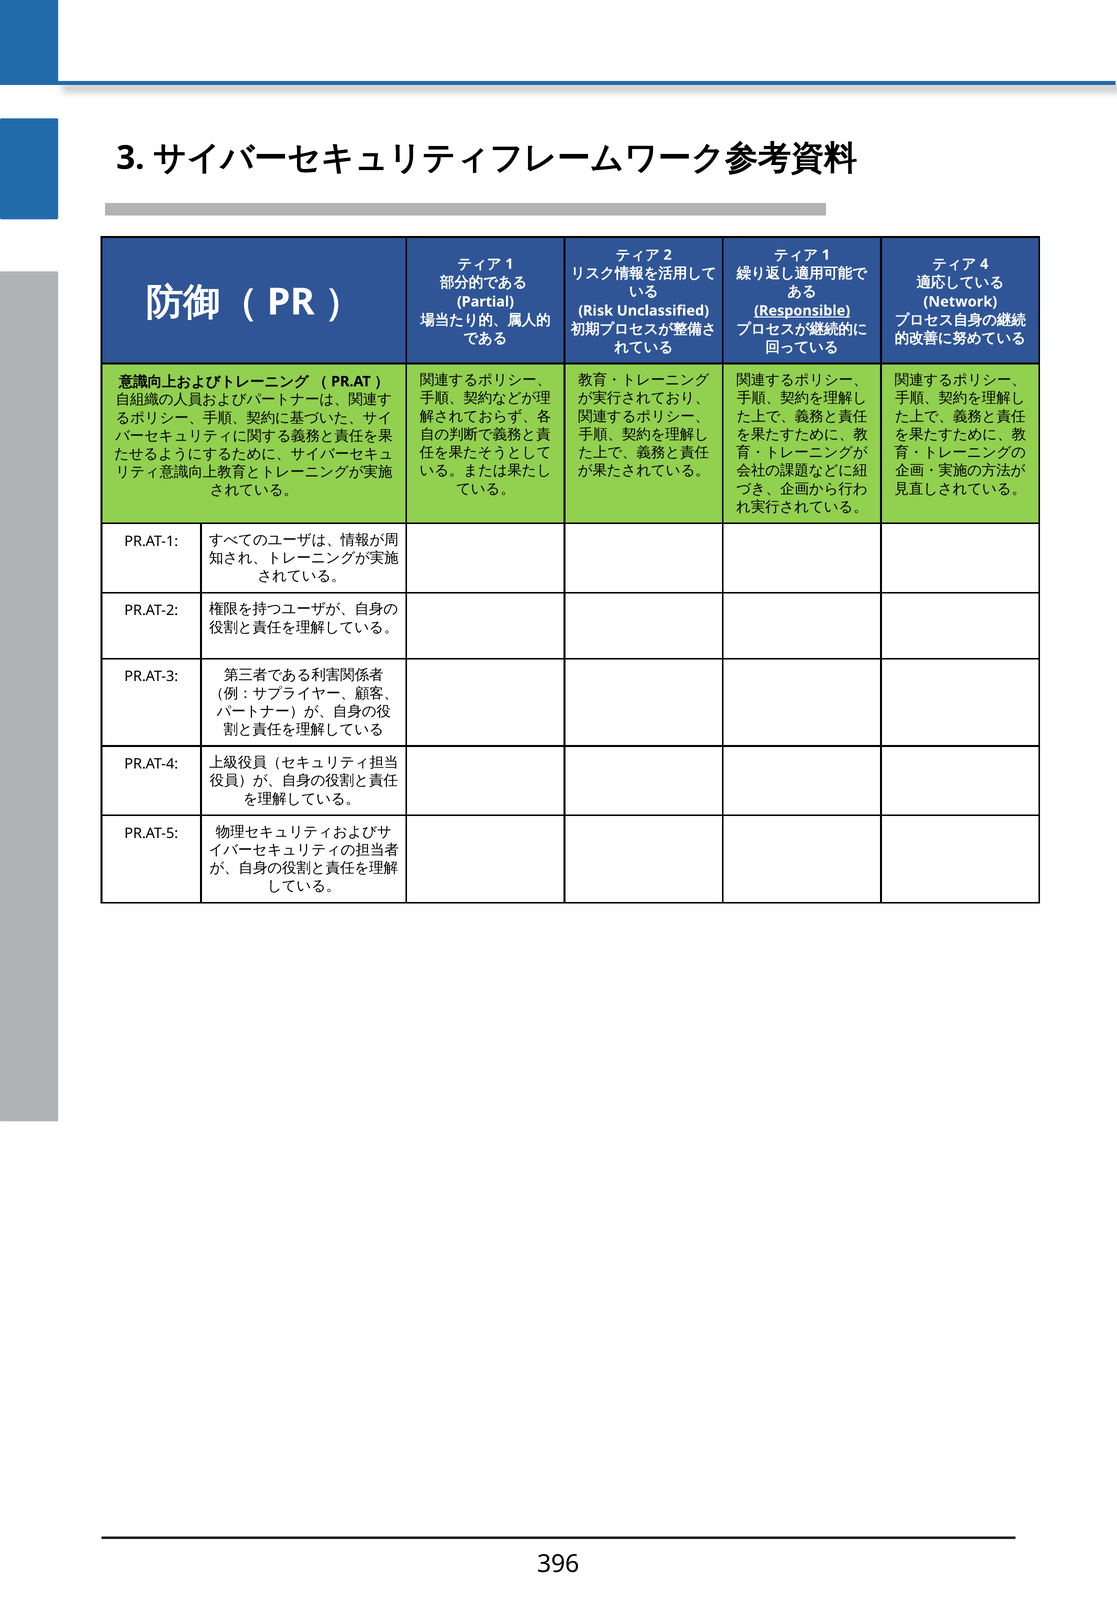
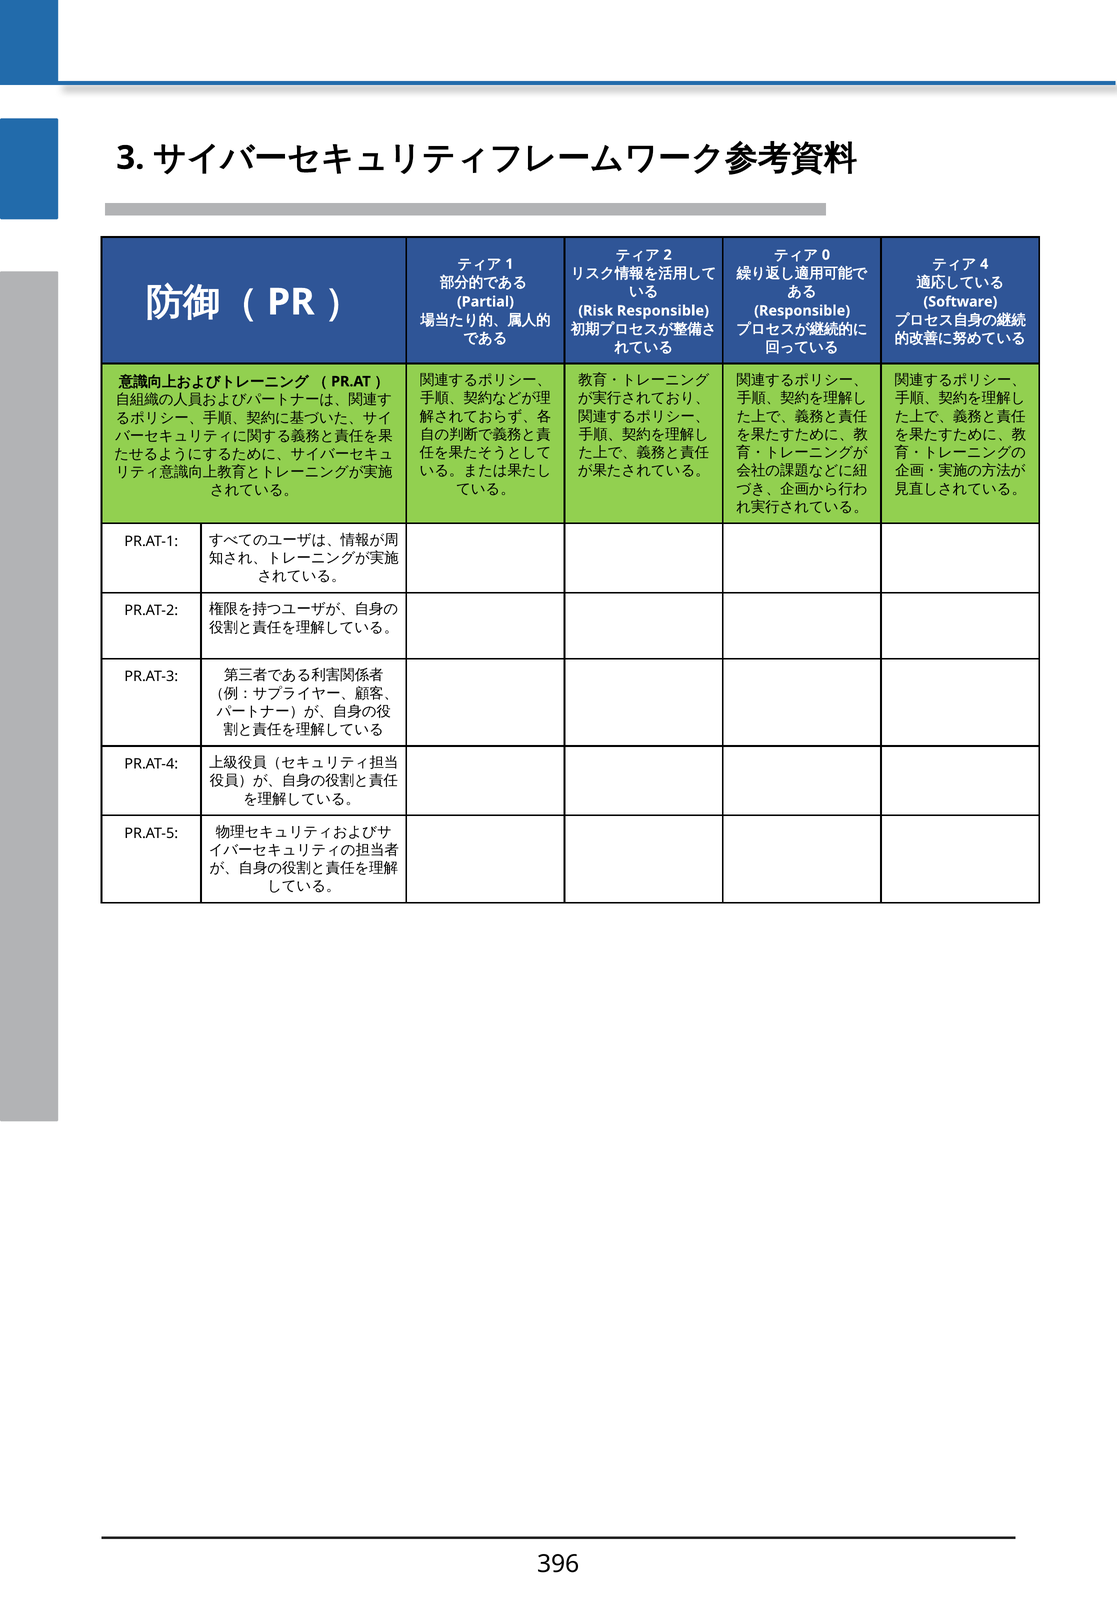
1 at (826, 255): 1 -> 0
Network: Network -> Software
Risk Unclassified: Unclassified -> Responsible
Responsible at (802, 311) underline: present -> none
